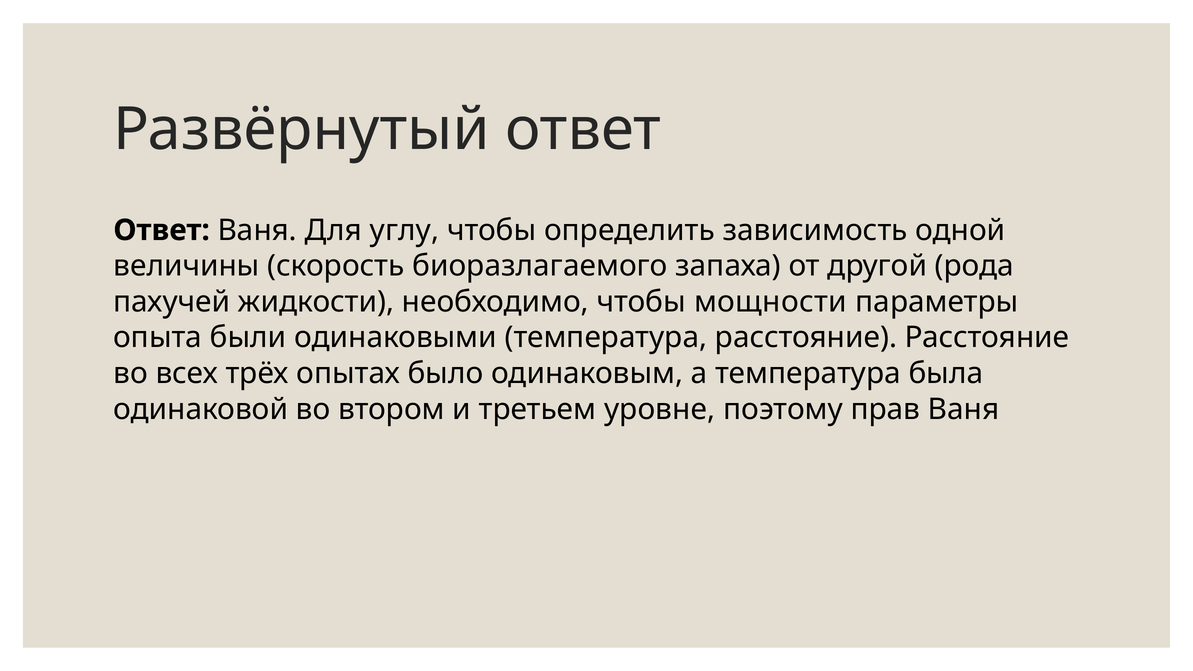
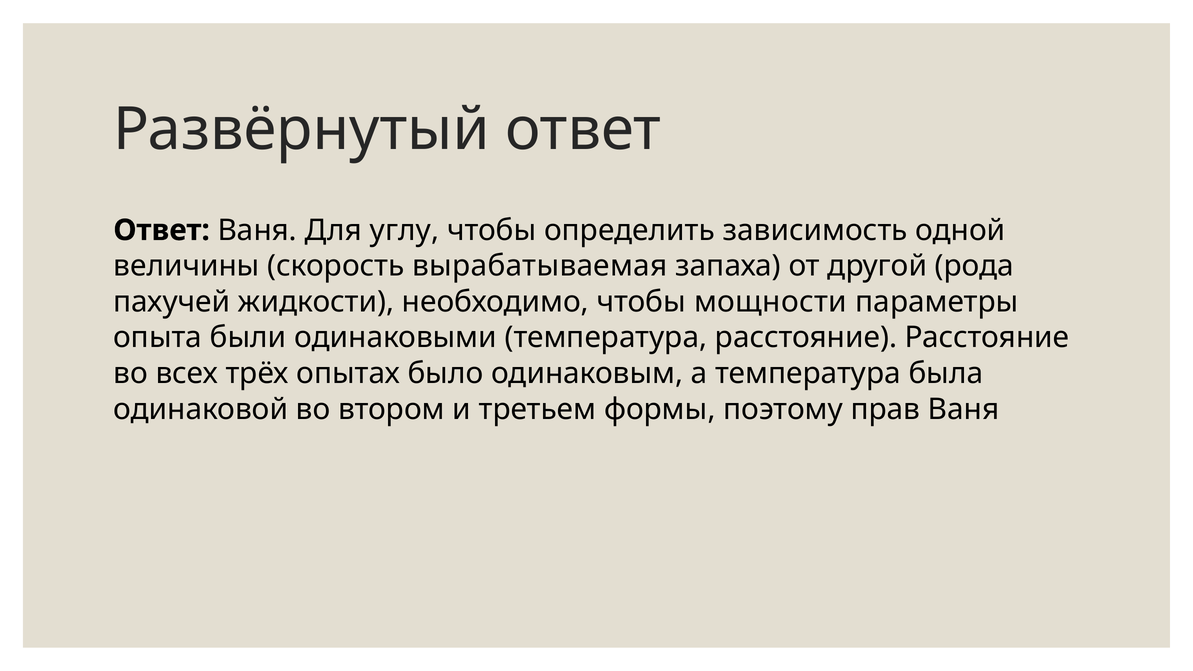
биоразлагаемого: биоразлагаемого -> вырабатываемая
уровне: уровне -> формы
